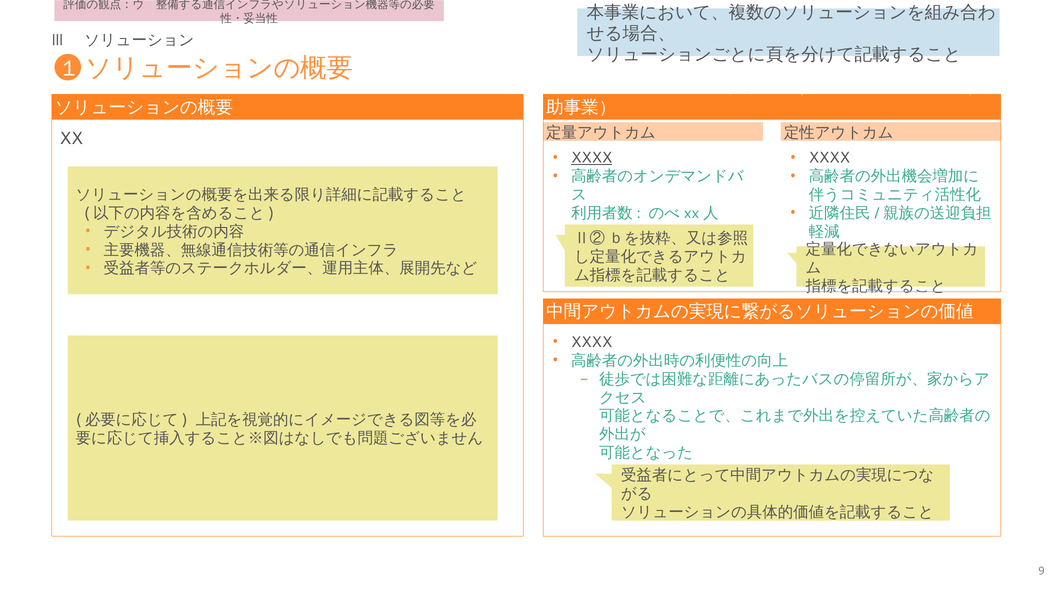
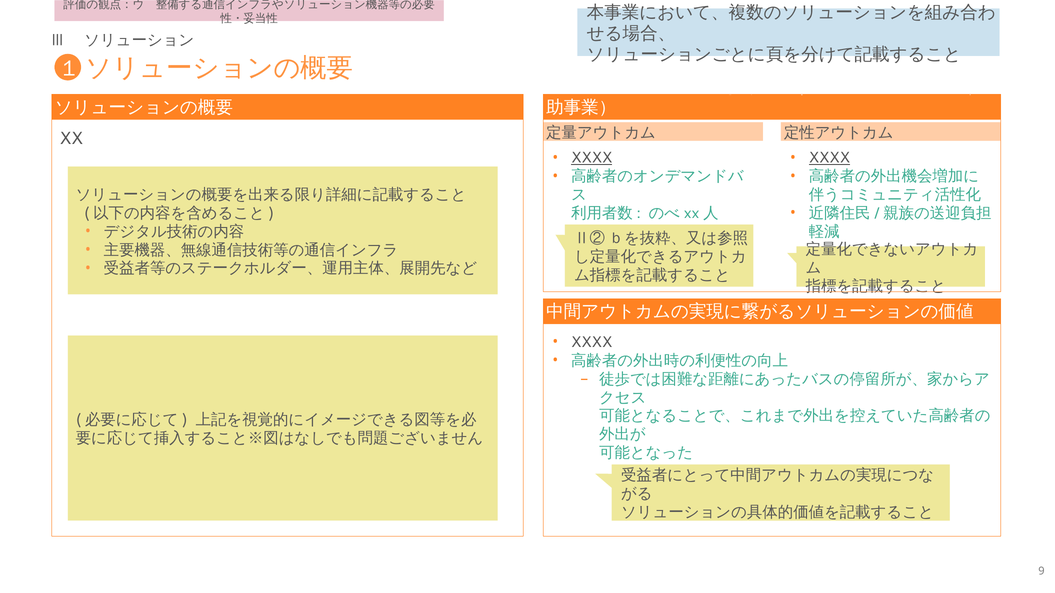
XXXX at (829, 158) underline: none -> present
